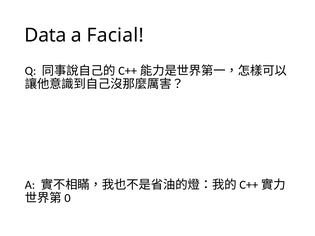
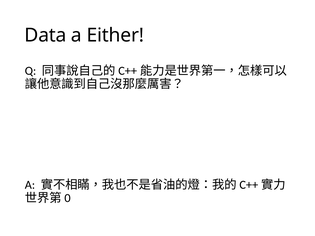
Facial: Facial -> Either
